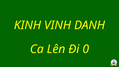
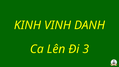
0: 0 -> 3
